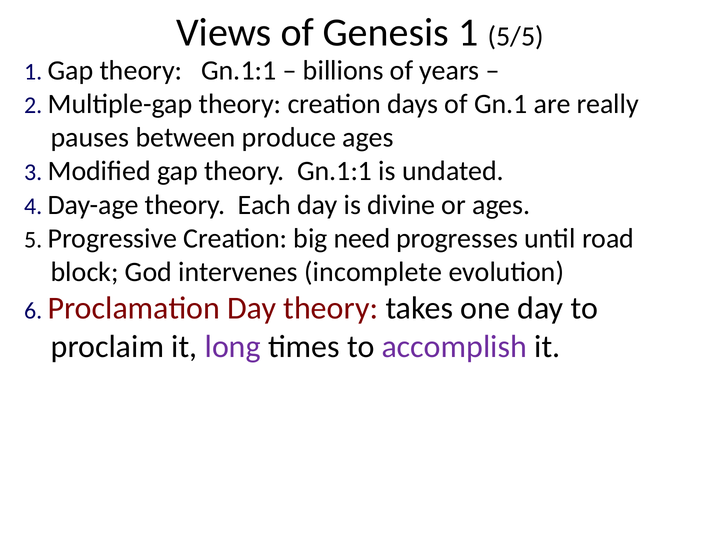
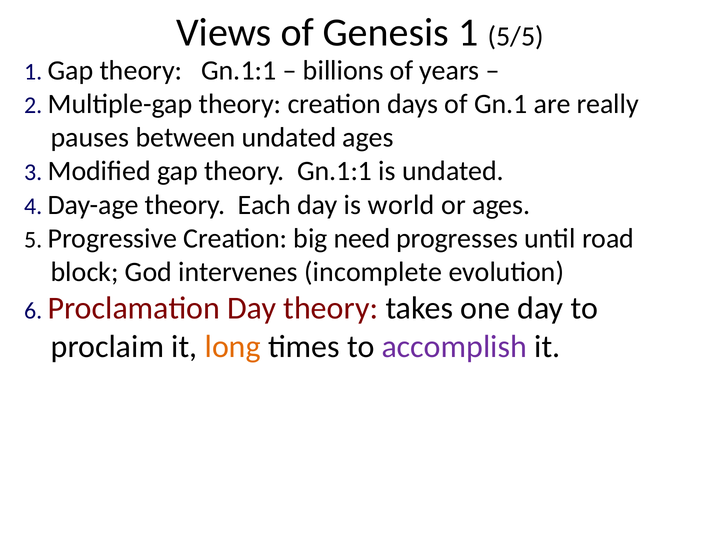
between produce: produce -> undated
divine: divine -> world
long colour: purple -> orange
